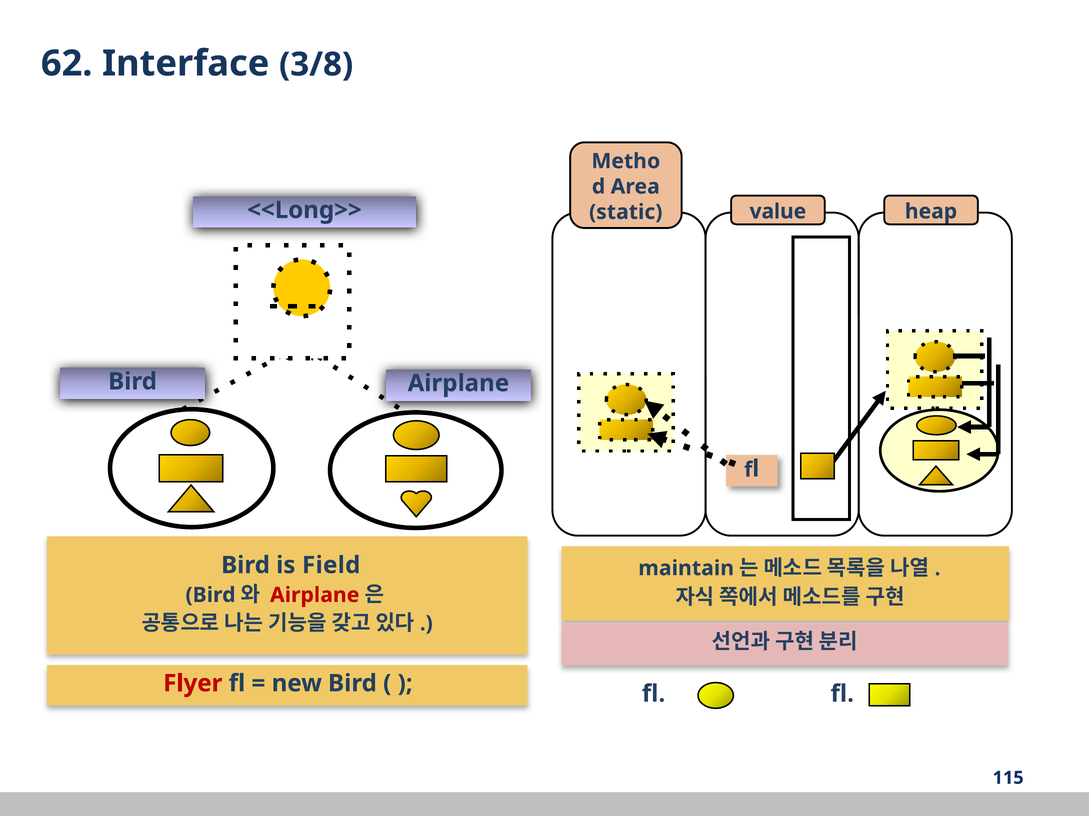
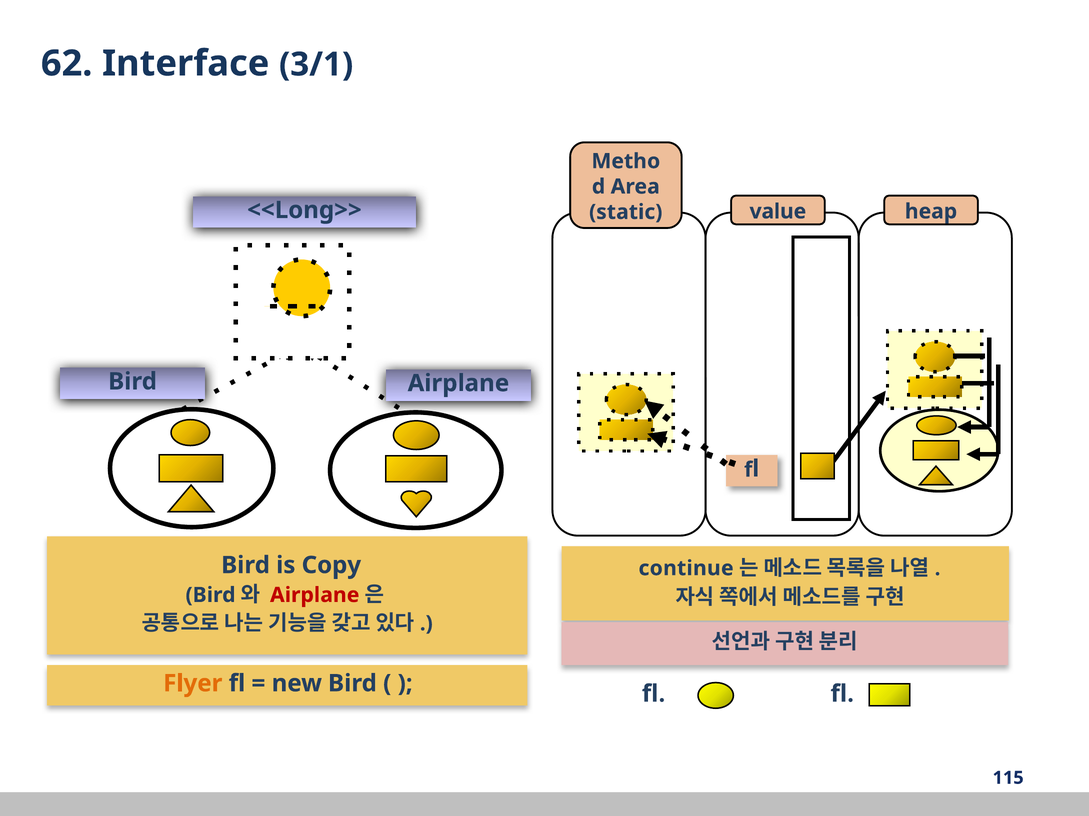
3/8: 3/8 -> 3/1
Field: Field -> Copy
maintain: maintain -> continue
Flyer colour: red -> orange
